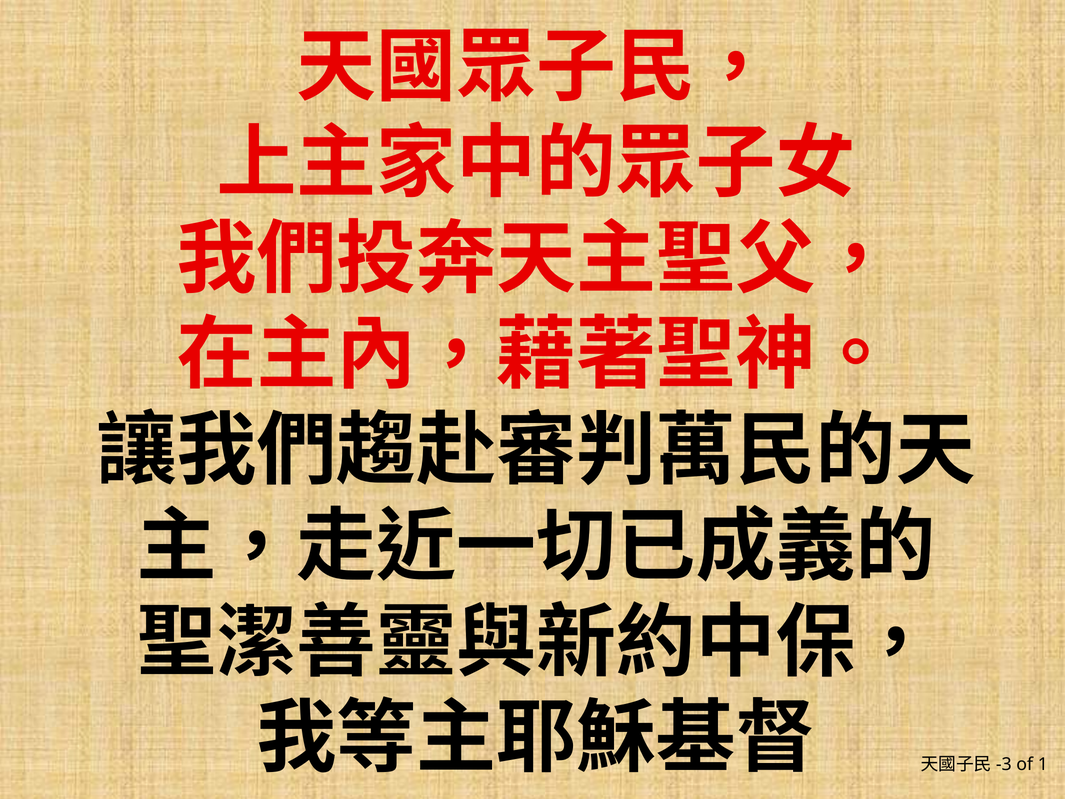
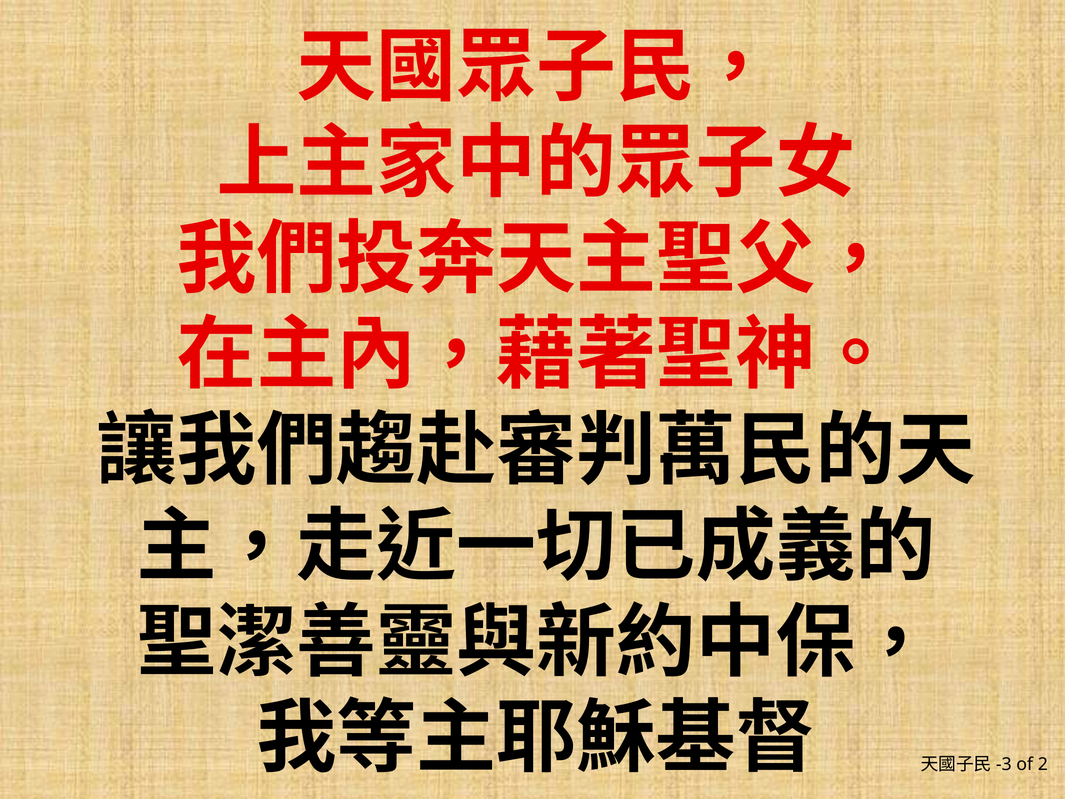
1: 1 -> 2
